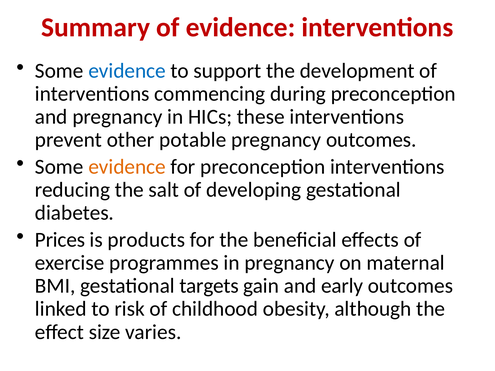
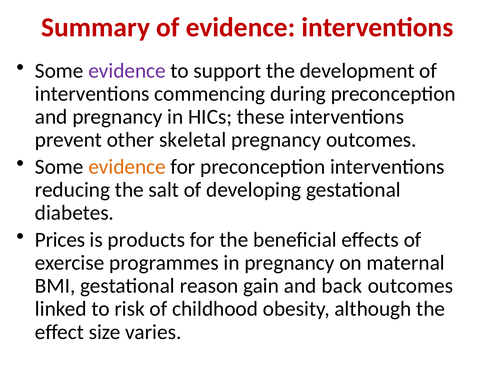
evidence at (127, 71) colour: blue -> purple
potable: potable -> skeletal
targets: targets -> reason
early: early -> back
